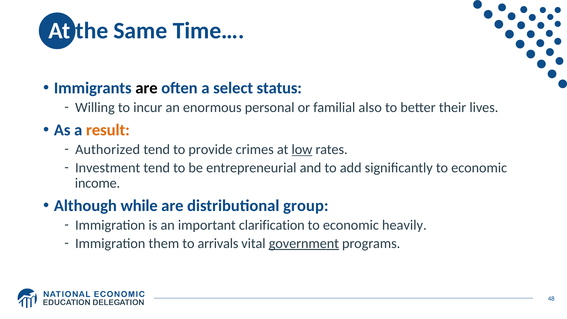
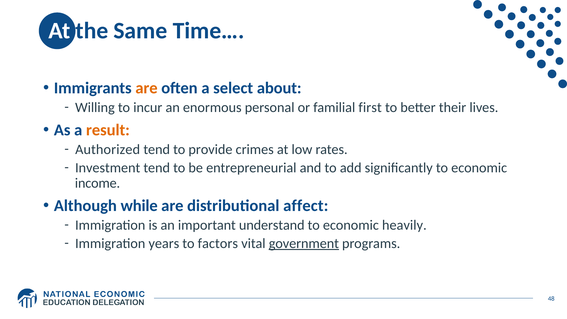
are at (146, 88) colour: black -> orange
status: status -> about
also: also -> first
low underline: present -> none
group: group -> affect
clarification: clarification -> understand
them: them -> years
arrivals: arrivals -> factors
